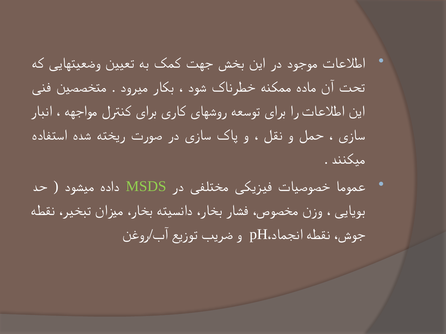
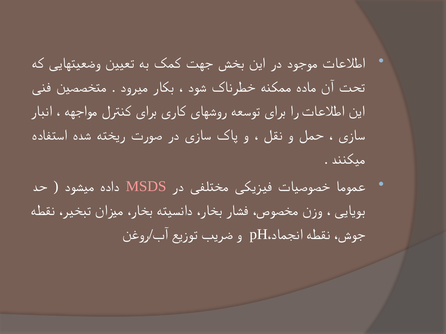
MSDS colour: light green -> pink
